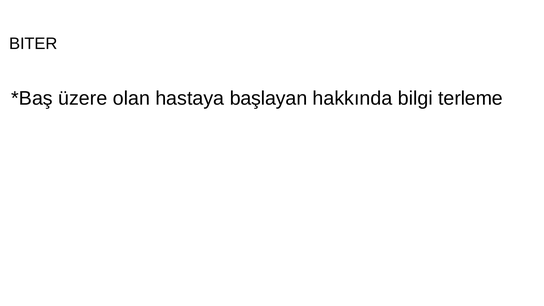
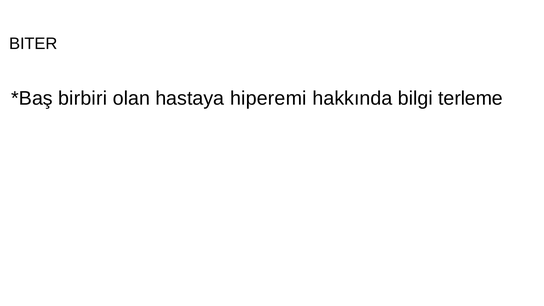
üzere: üzere -> birbiri
başlayan: başlayan -> hiperemi
